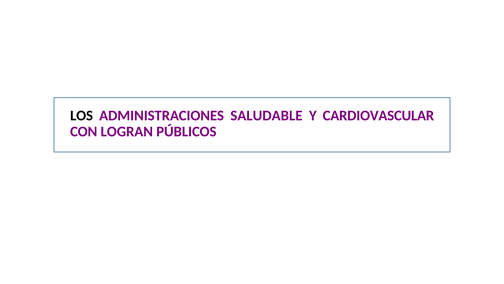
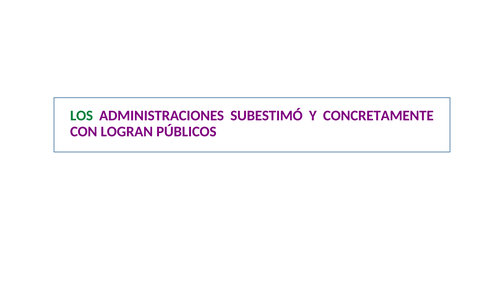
LOS colour: black -> green
SALUDABLE: SALUDABLE -> SUBESTIMÓ
CARDIOVASCULAR: CARDIOVASCULAR -> CONCRETAMENTE
